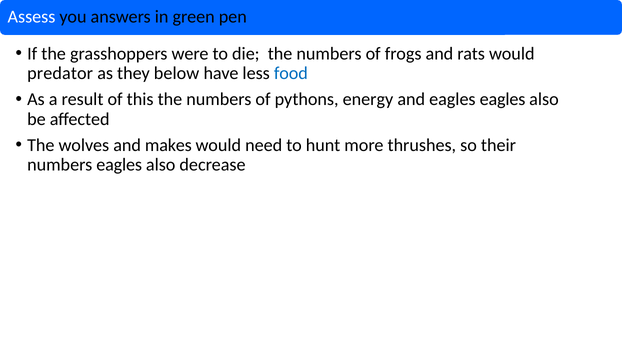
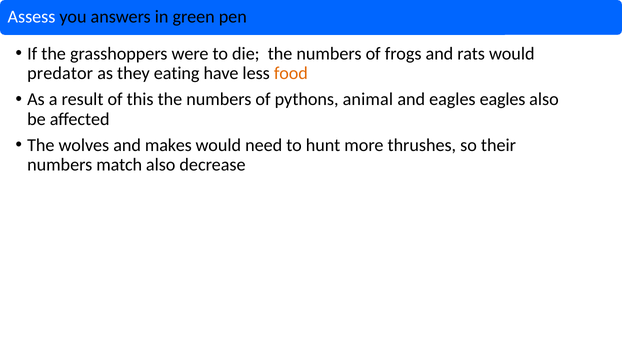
below: below -> eating
food colour: blue -> orange
energy: energy -> animal
numbers eagles: eagles -> match
